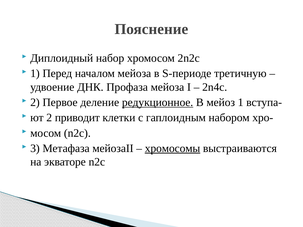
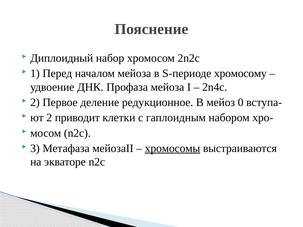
третичную: третичную -> хромосому
редукционное underline: present -> none
мейоз 1: 1 -> 0
